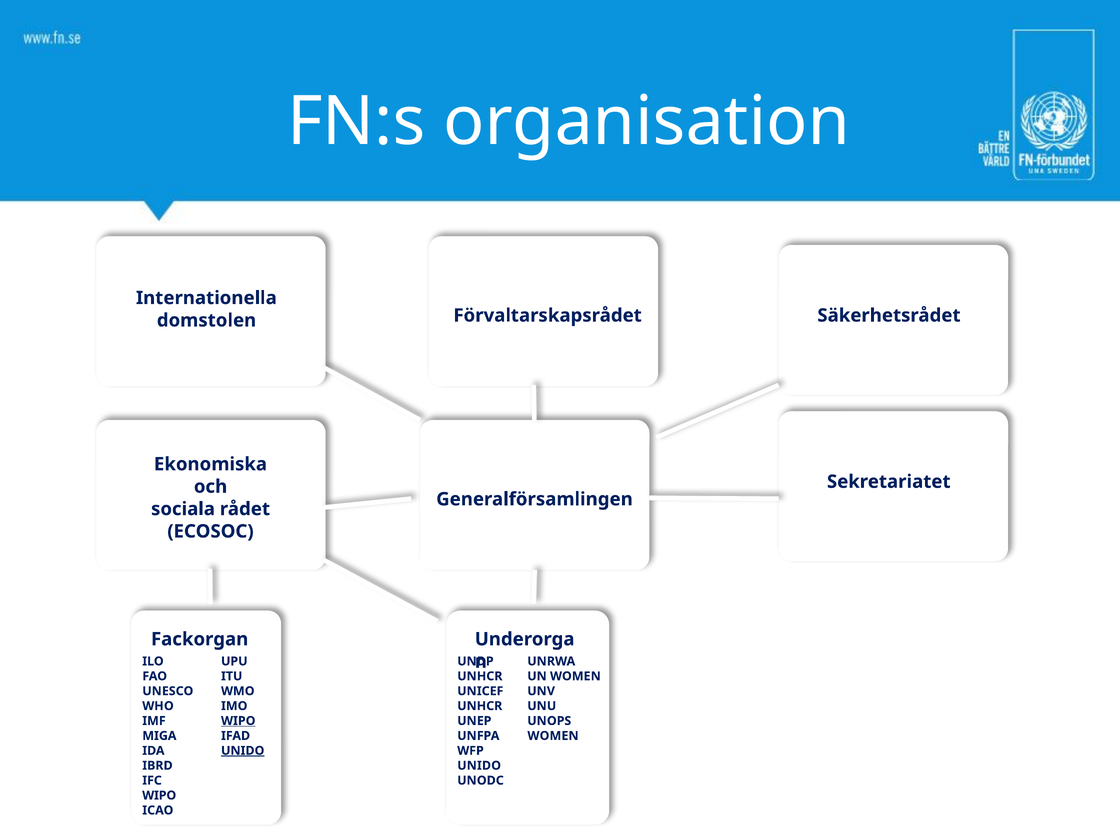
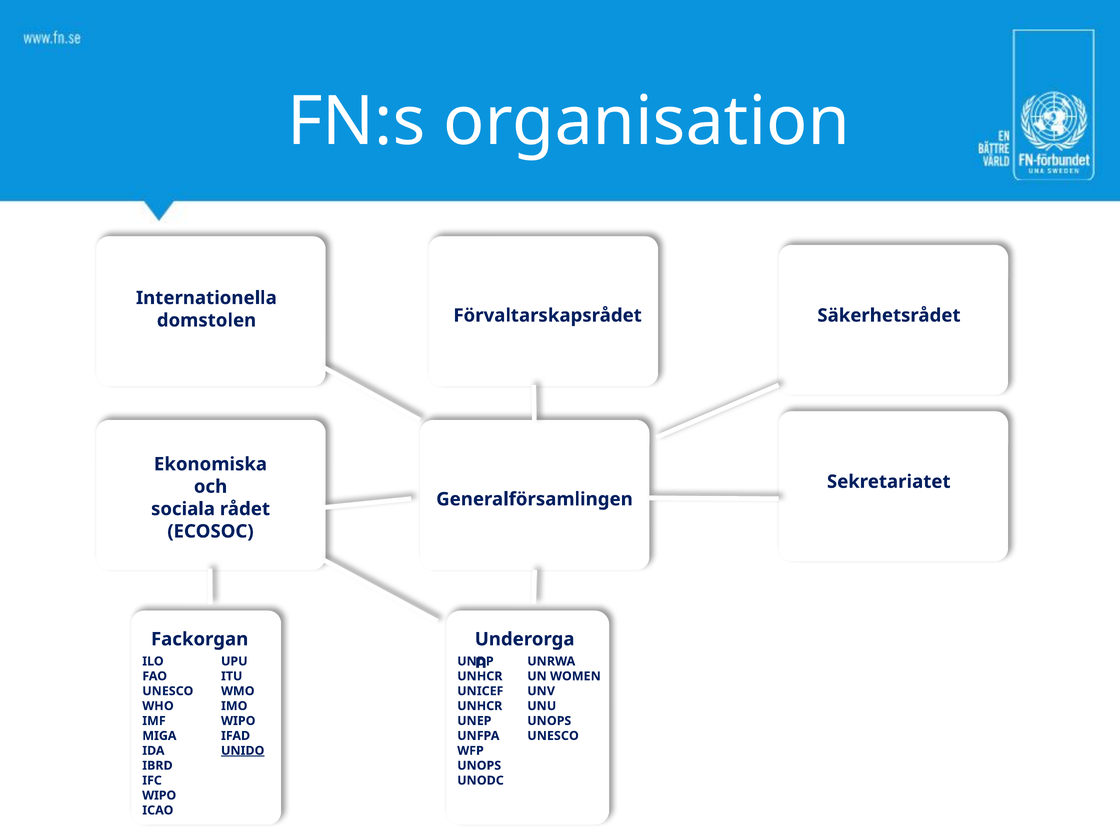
WIPO at (238, 721) underline: present -> none
WOMEN at (553, 736): WOMEN -> UNESCO
UNIDO at (479, 766): UNIDO -> UNOPS
